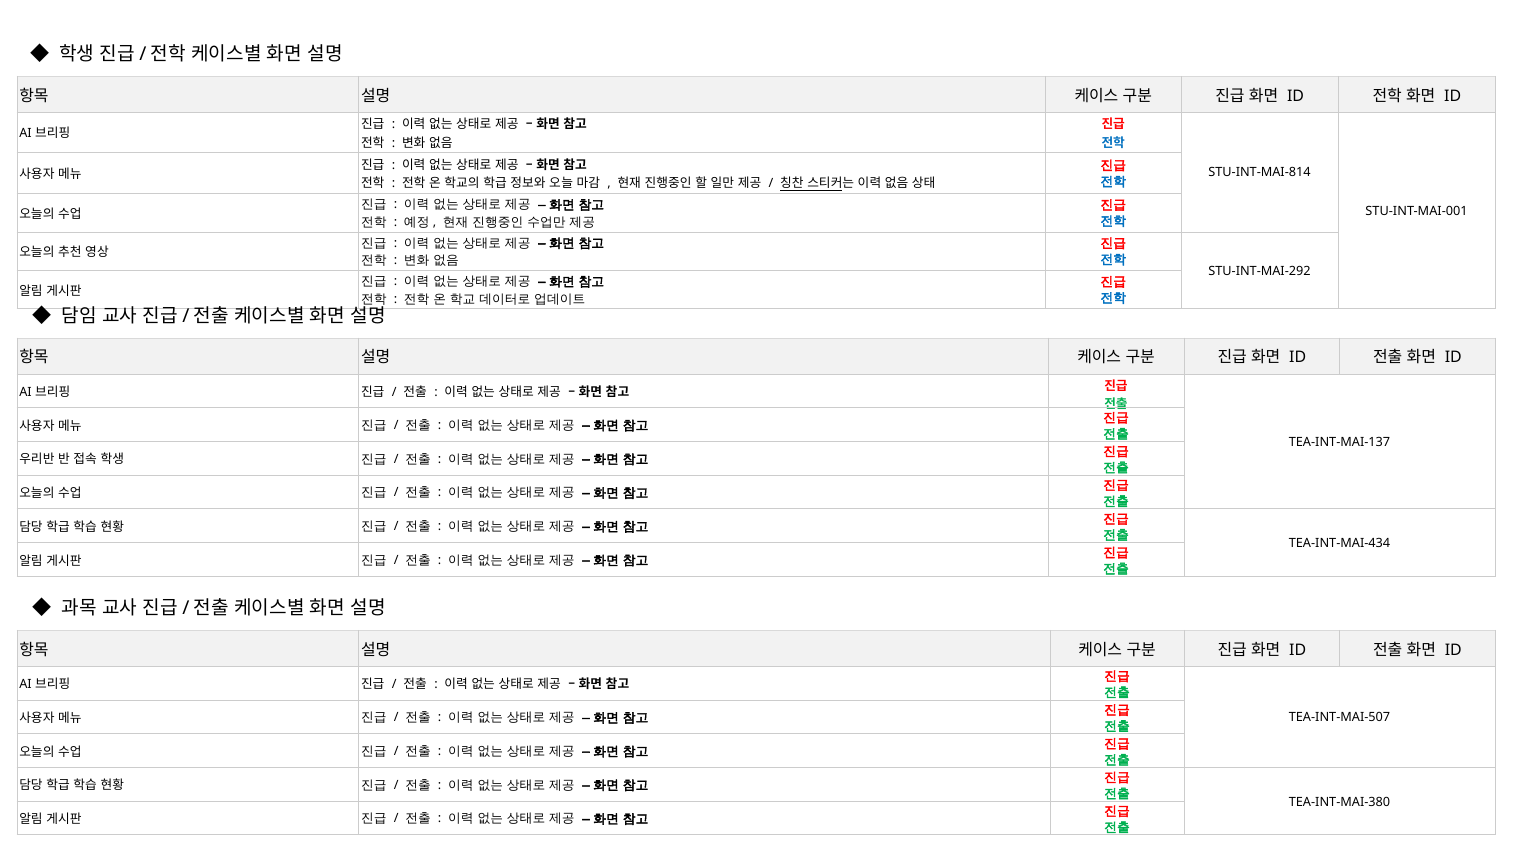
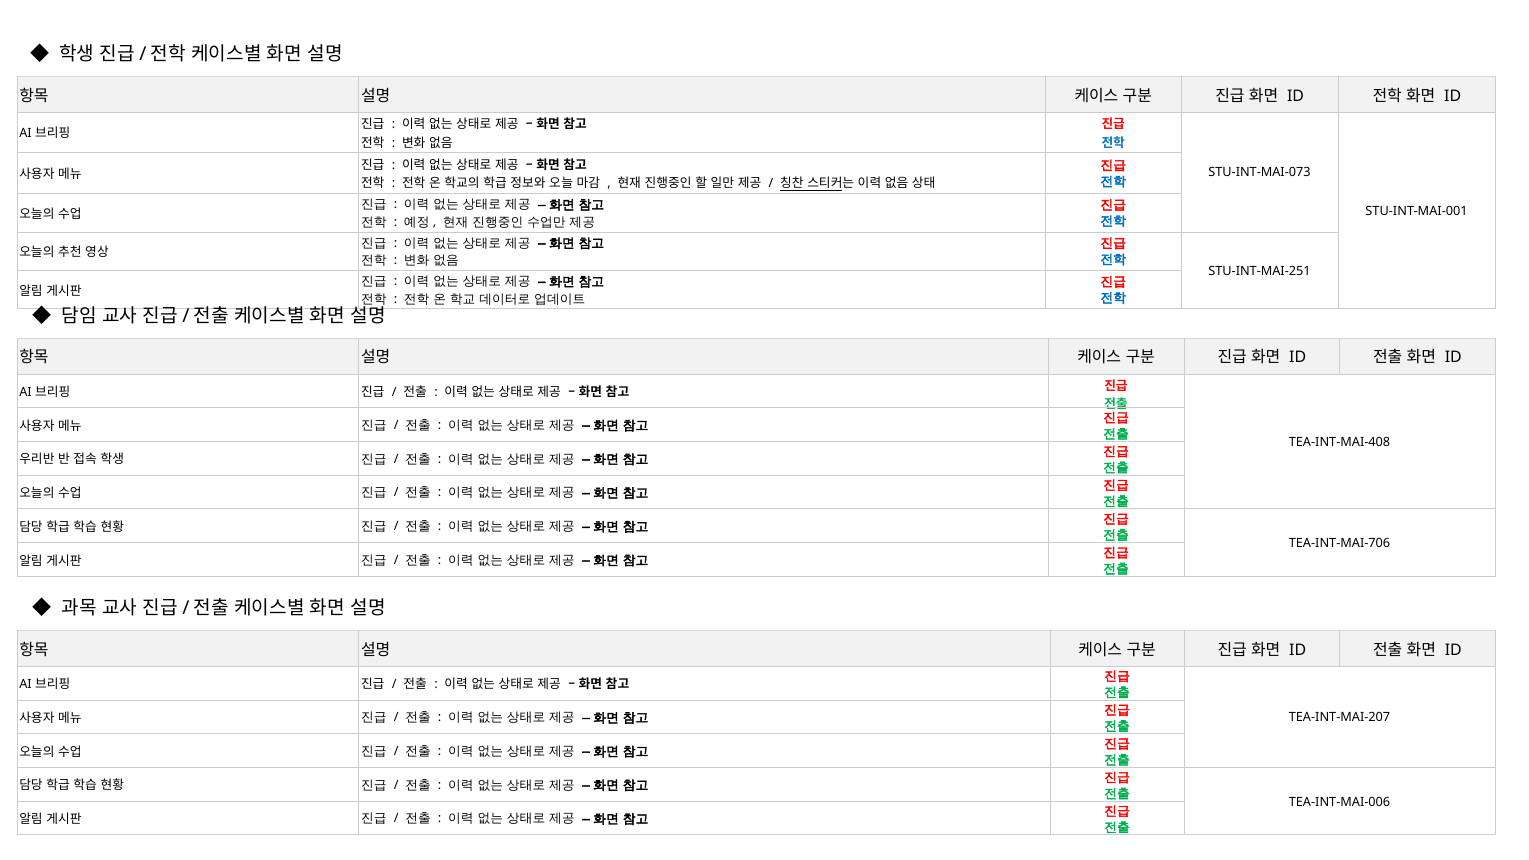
STU-INT-MAI-814: STU-INT-MAI-814 -> STU-INT-MAI-073
STU-INT-MAI-292: STU-INT-MAI-292 -> STU-INT-MAI-251
TEA-INT-MAI-137: TEA-INT-MAI-137 -> TEA-INT-MAI-408
TEA-INT-MAI-434: TEA-INT-MAI-434 -> TEA-INT-MAI-706
TEA-INT-MAI-507: TEA-INT-MAI-507 -> TEA-INT-MAI-207
TEA-INT-MAI-380: TEA-INT-MAI-380 -> TEA-INT-MAI-006
